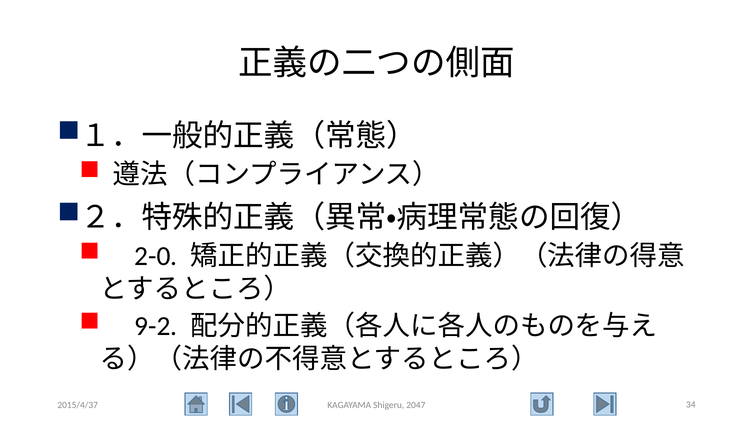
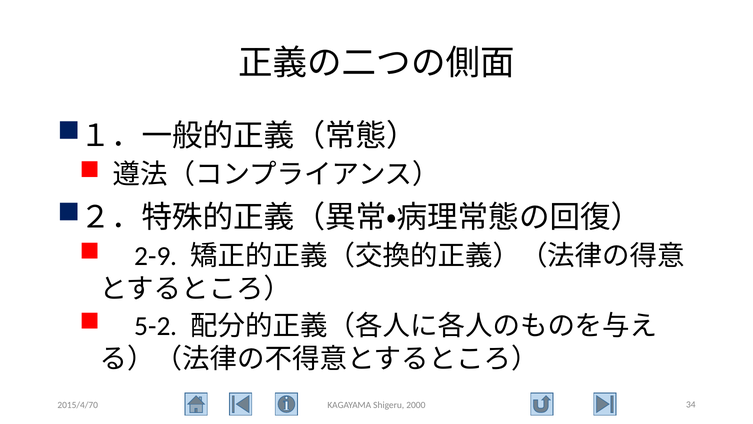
2-0: 2-0 -> 2-9
9-2: 9-2 -> 5-2
2015/4/37: 2015/4/37 -> 2015/4/70
2047: 2047 -> 2000
